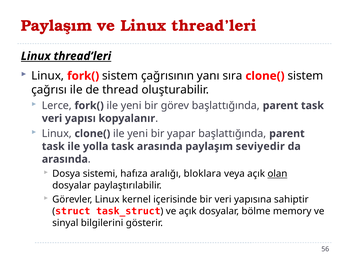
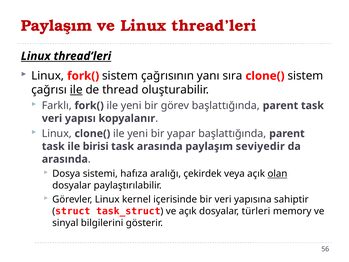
ile at (76, 90) underline: none -> present
Lerce: Lerce -> Farklı
yolla: yolla -> birisi
bloklara: bloklara -> çekirdek
bölme: bölme -> türleri
